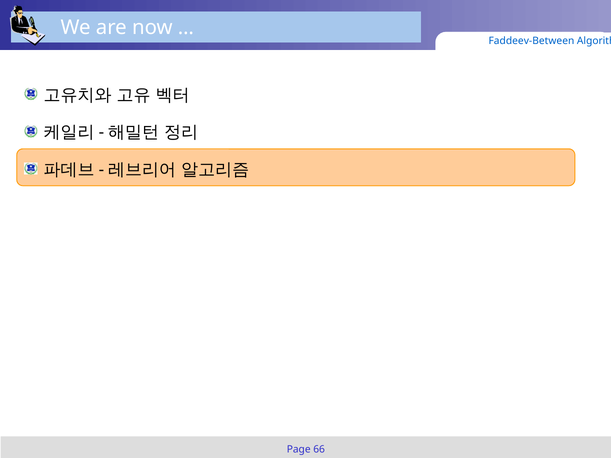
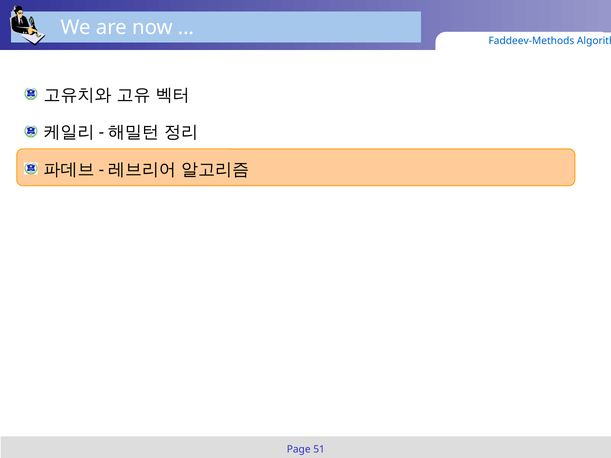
Faddeev-Between: Faddeev-Between -> Faddeev-Methods
66: 66 -> 51
